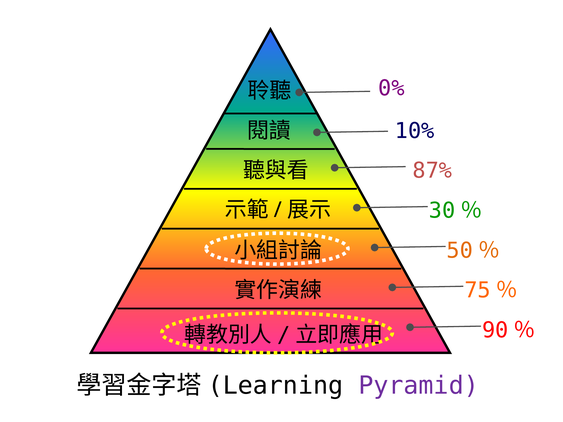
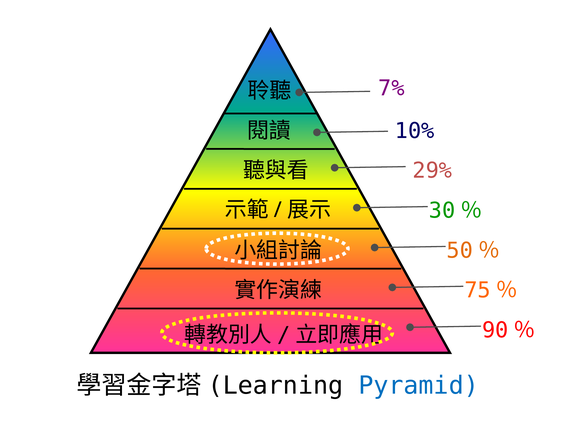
0%: 0% -> 7%
87%: 87% -> 29%
Pyramid colour: purple -> blue
